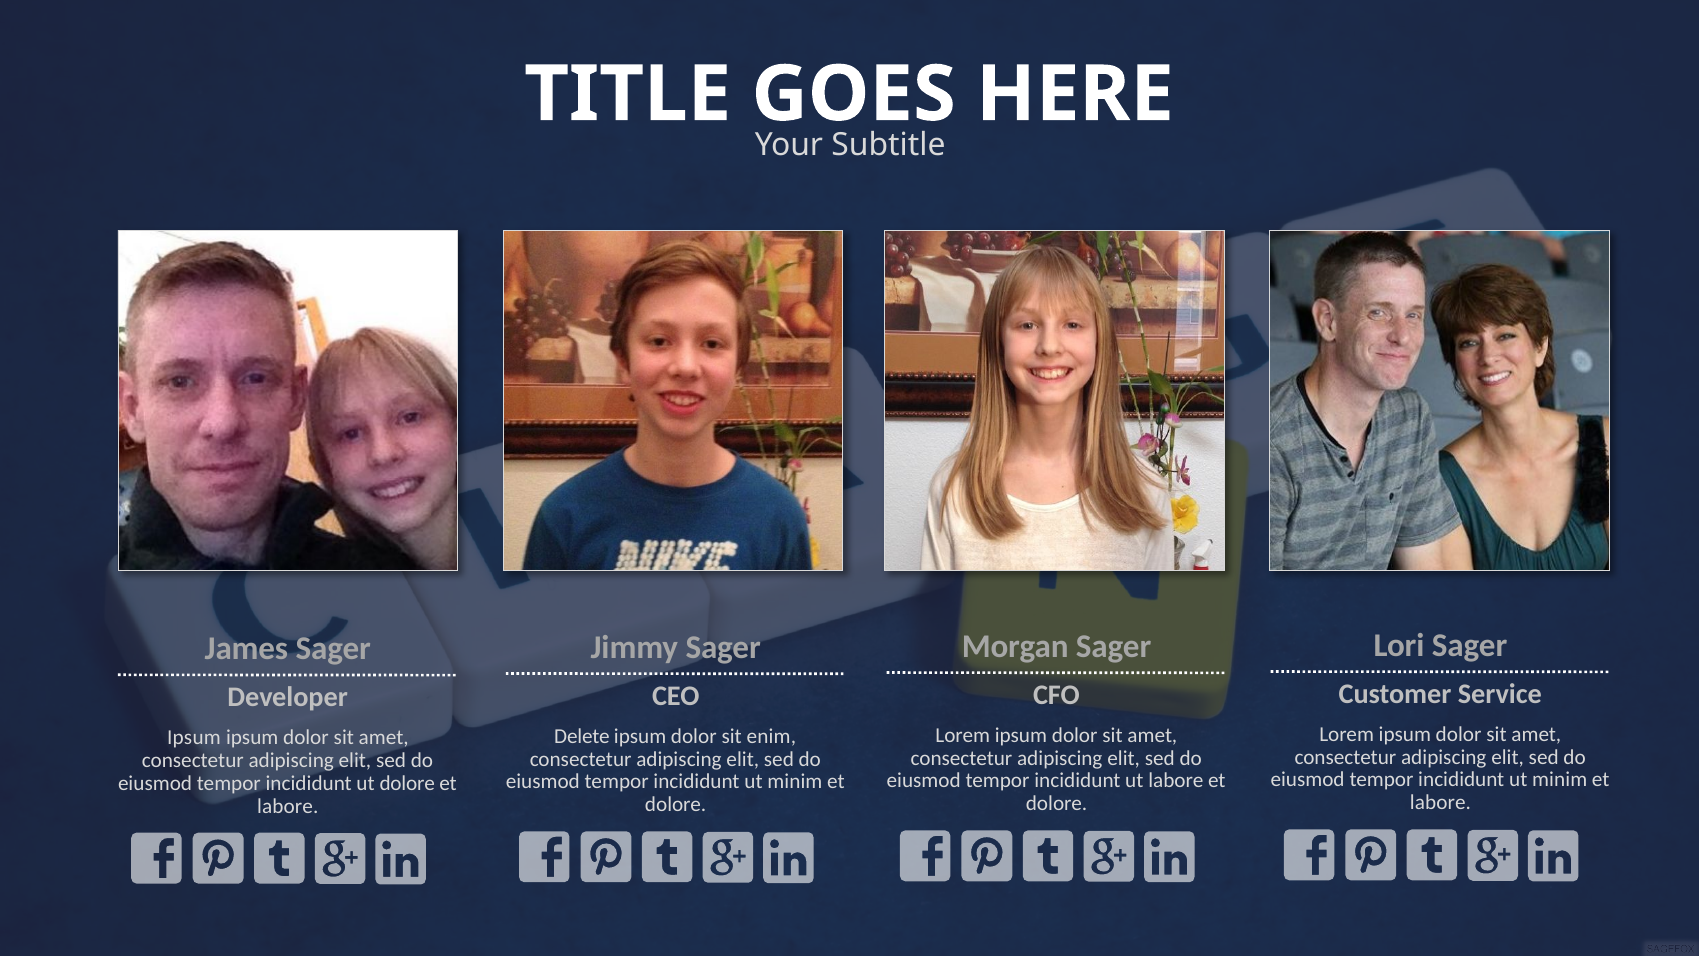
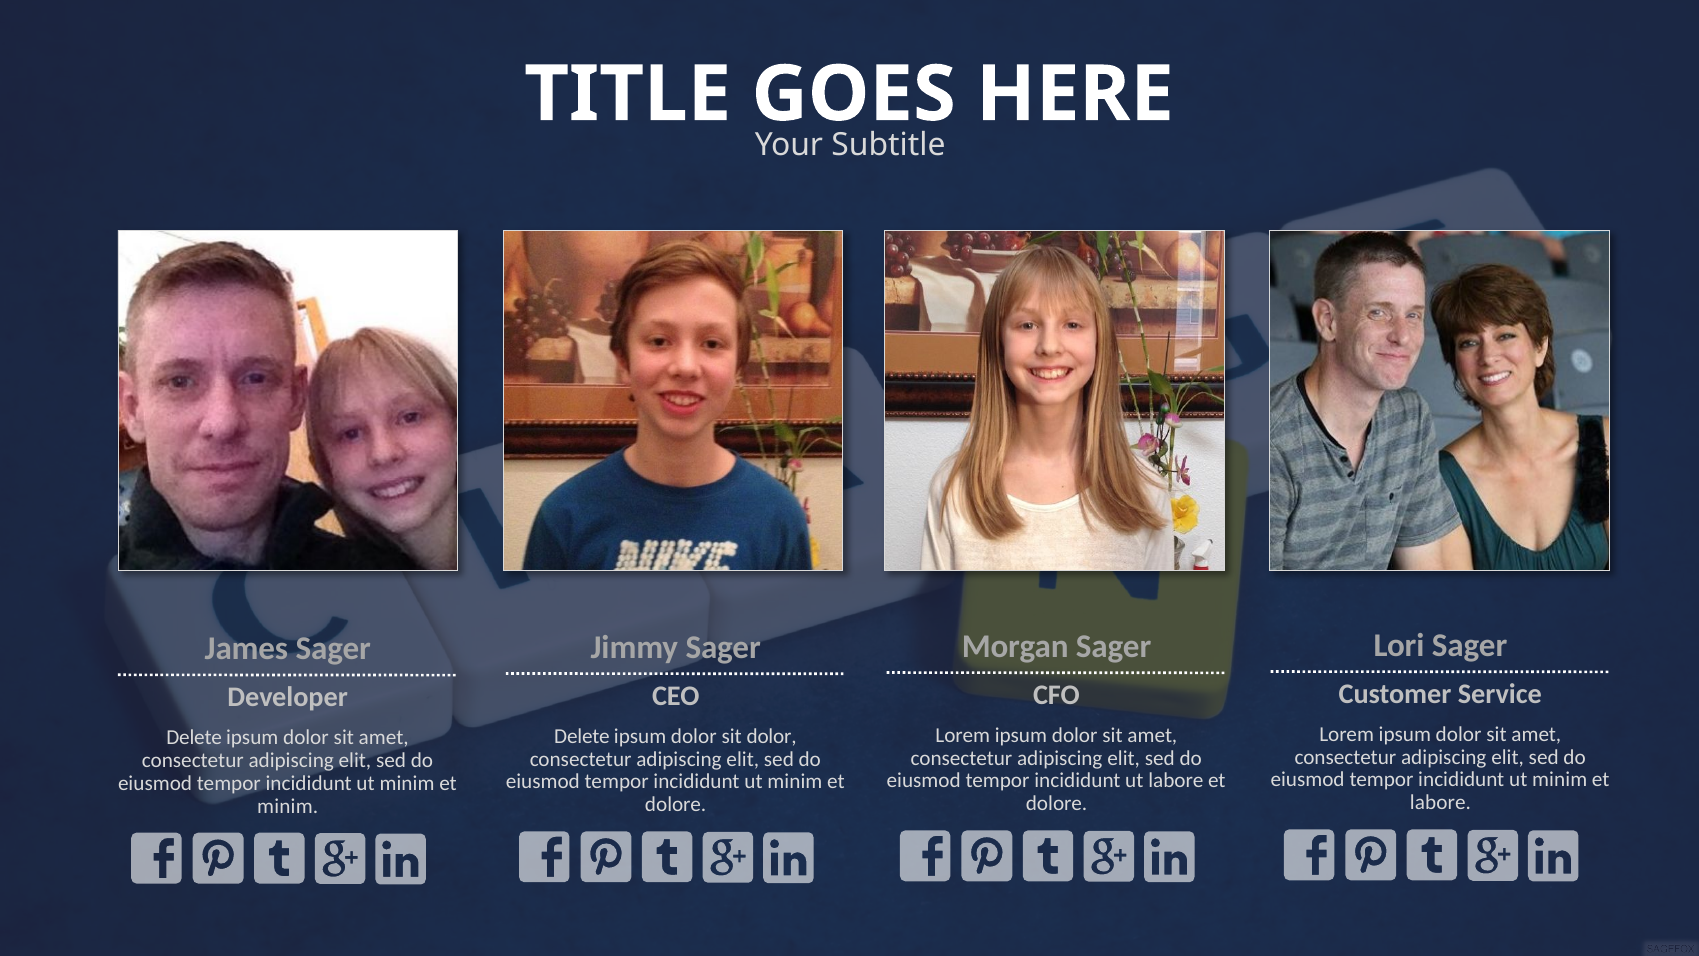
sit enim: enim -> dolor
Ipsum at (194, 737): Ipsum -> Delete
dolore at (407, 783): dolore -> minim
labore at (288, 806): labore -> minim
